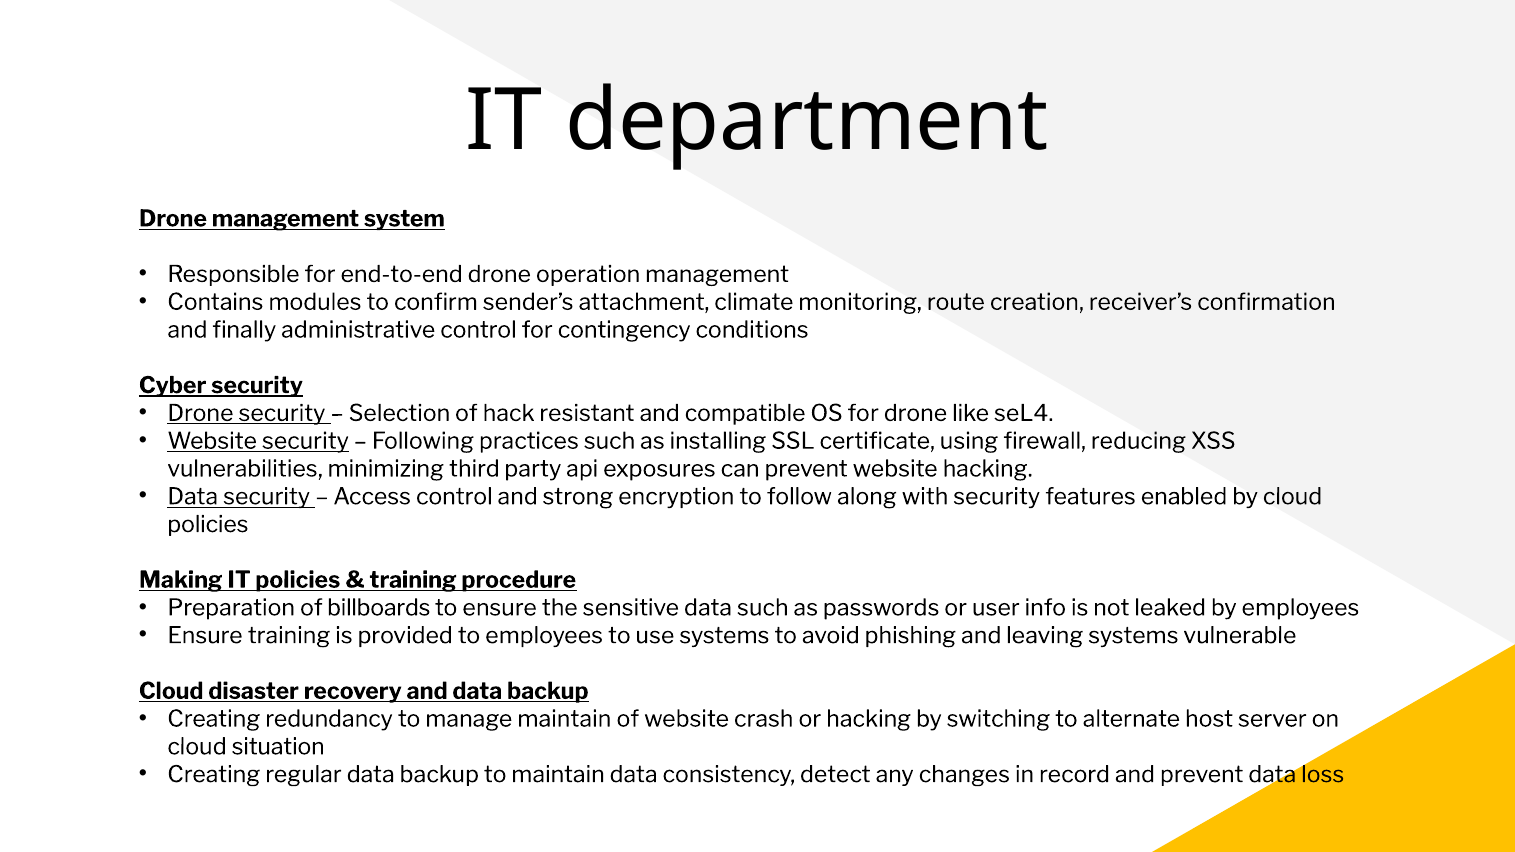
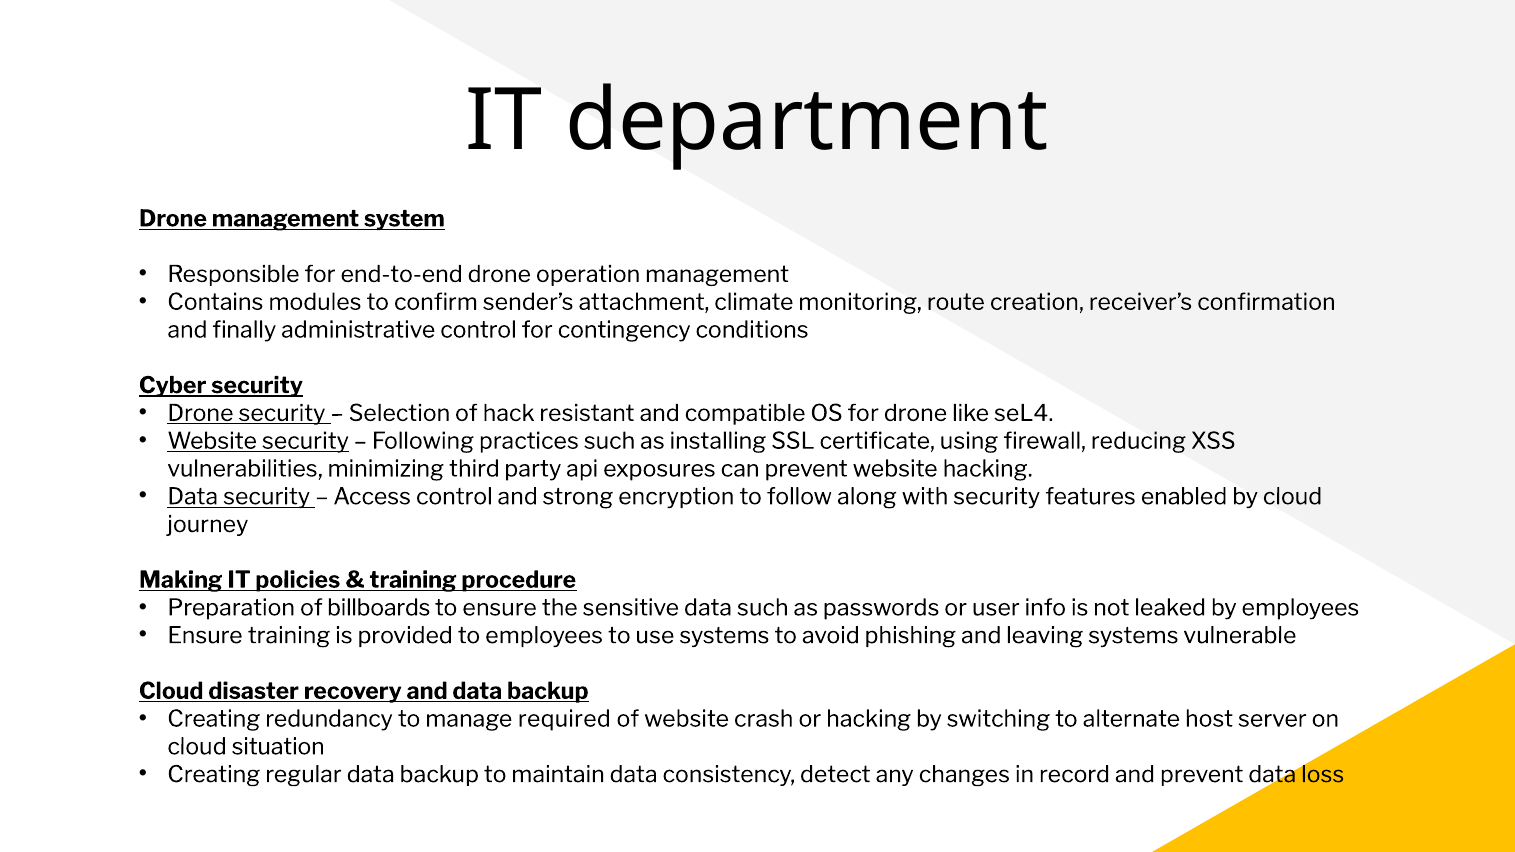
policies at (208, 525): policies -> journey
manage maintain: maintain -> required
